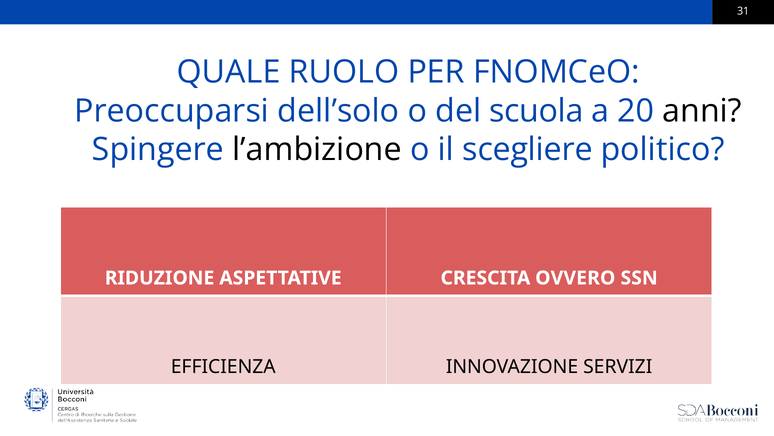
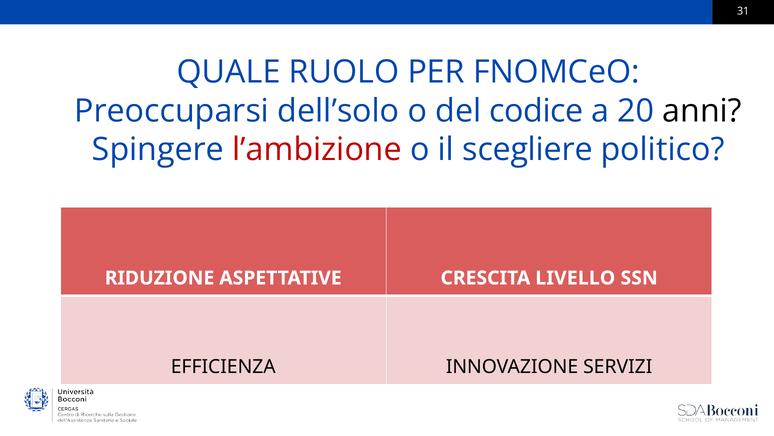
scuola: scuola -> codice
l’ambizione colour: black -> red
OVVERO: OVVERO -> LIVELLO
